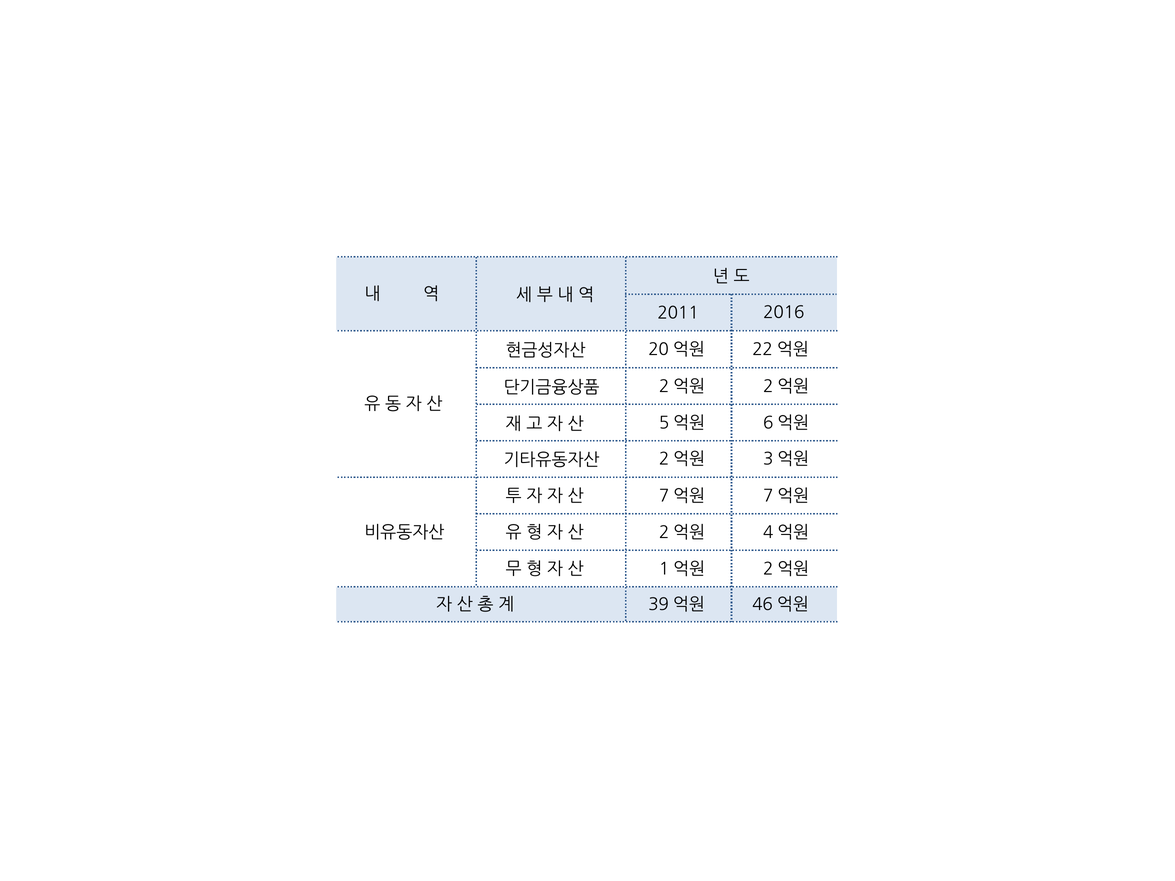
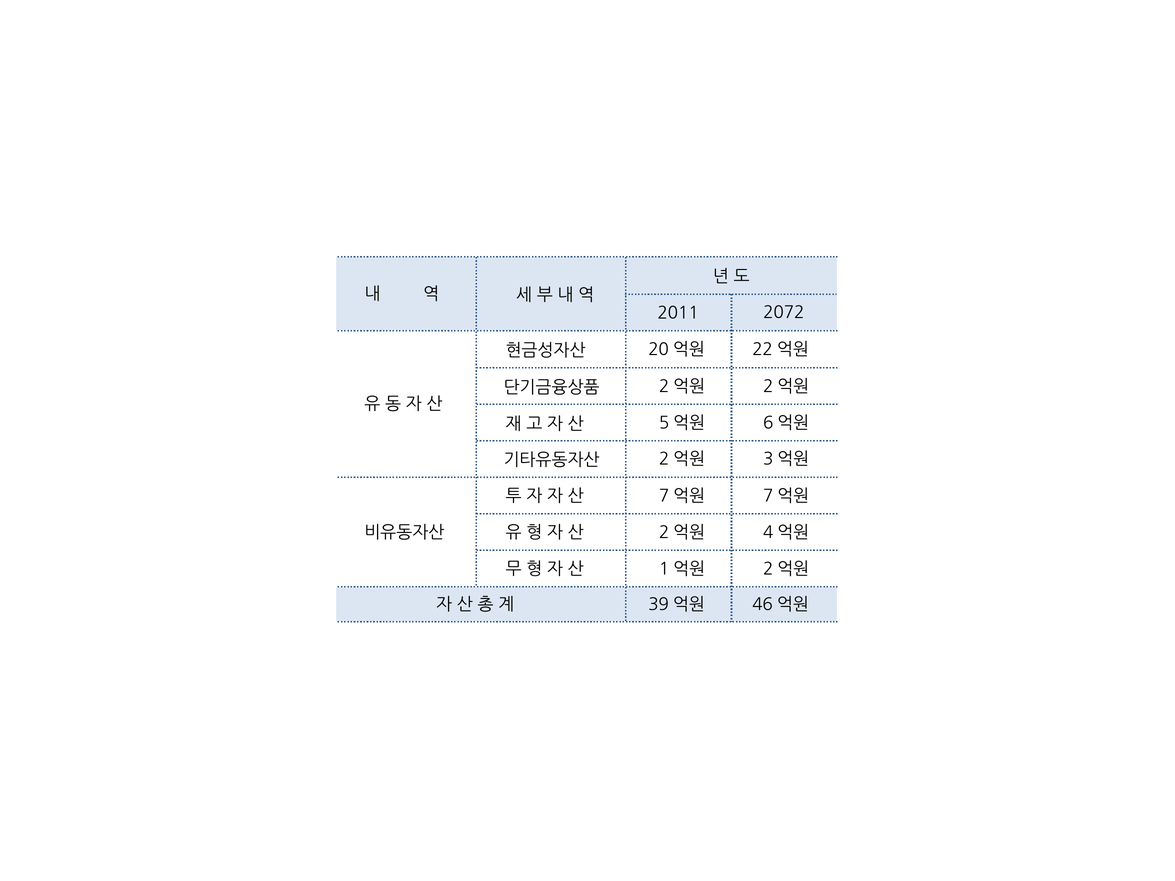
2016: 2016 -> 2072
